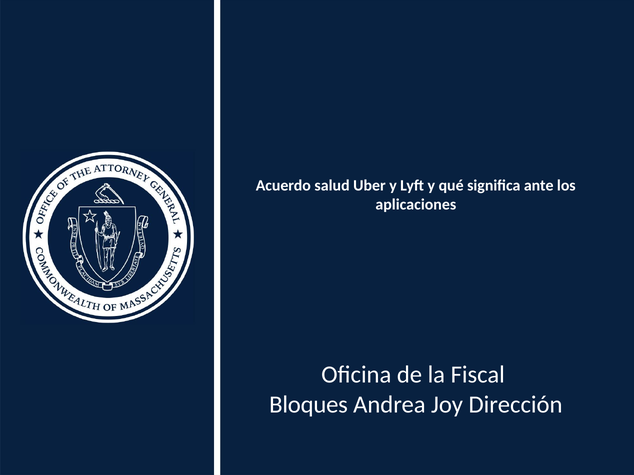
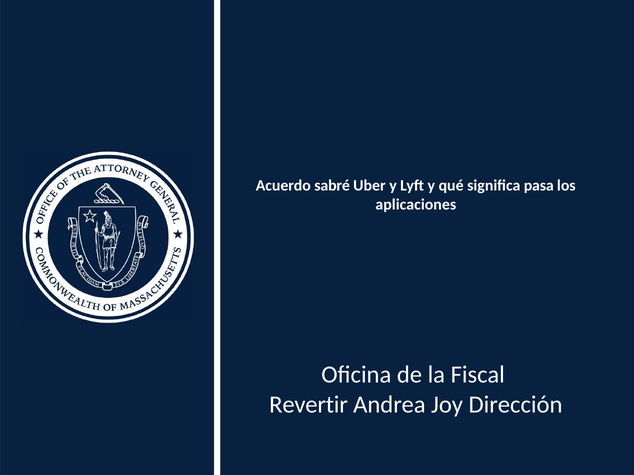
salud: salud -> sabré
ante: ante -> pasa
Bloques: Bloques -> Revertir
